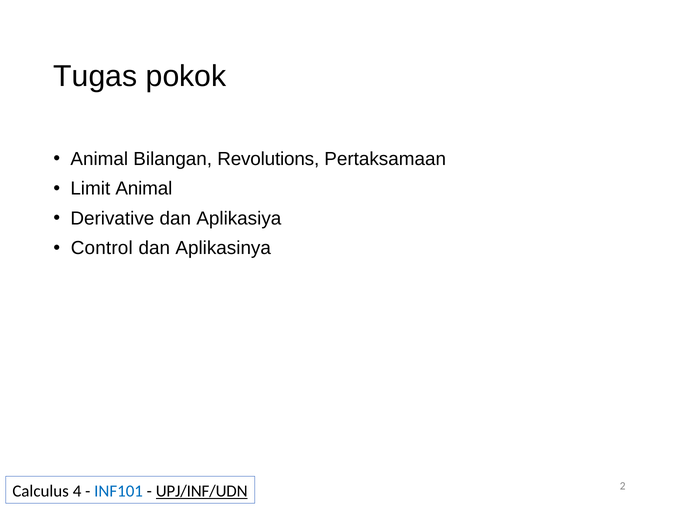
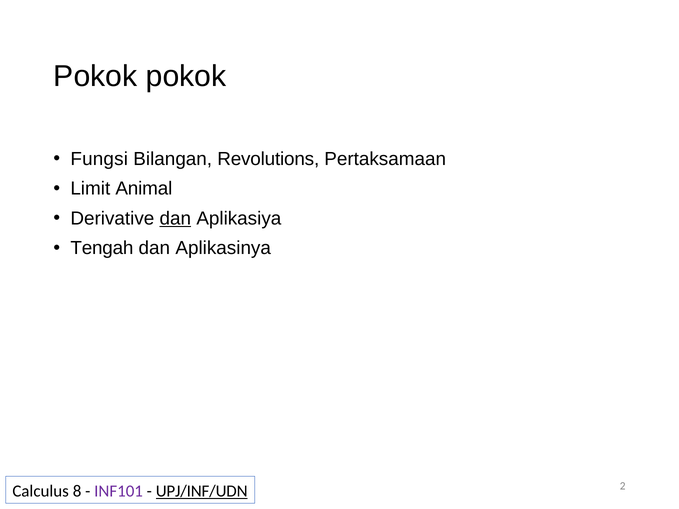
Tugas at (95, 76): Tugas -> Pokok
Animal at (99, 159): Animal -> Fungsi
dan at (175, 219) underline: none -> present
Control: Control -> Tengah
4: 4 -> 8
INF101 colour: blue -> purple
